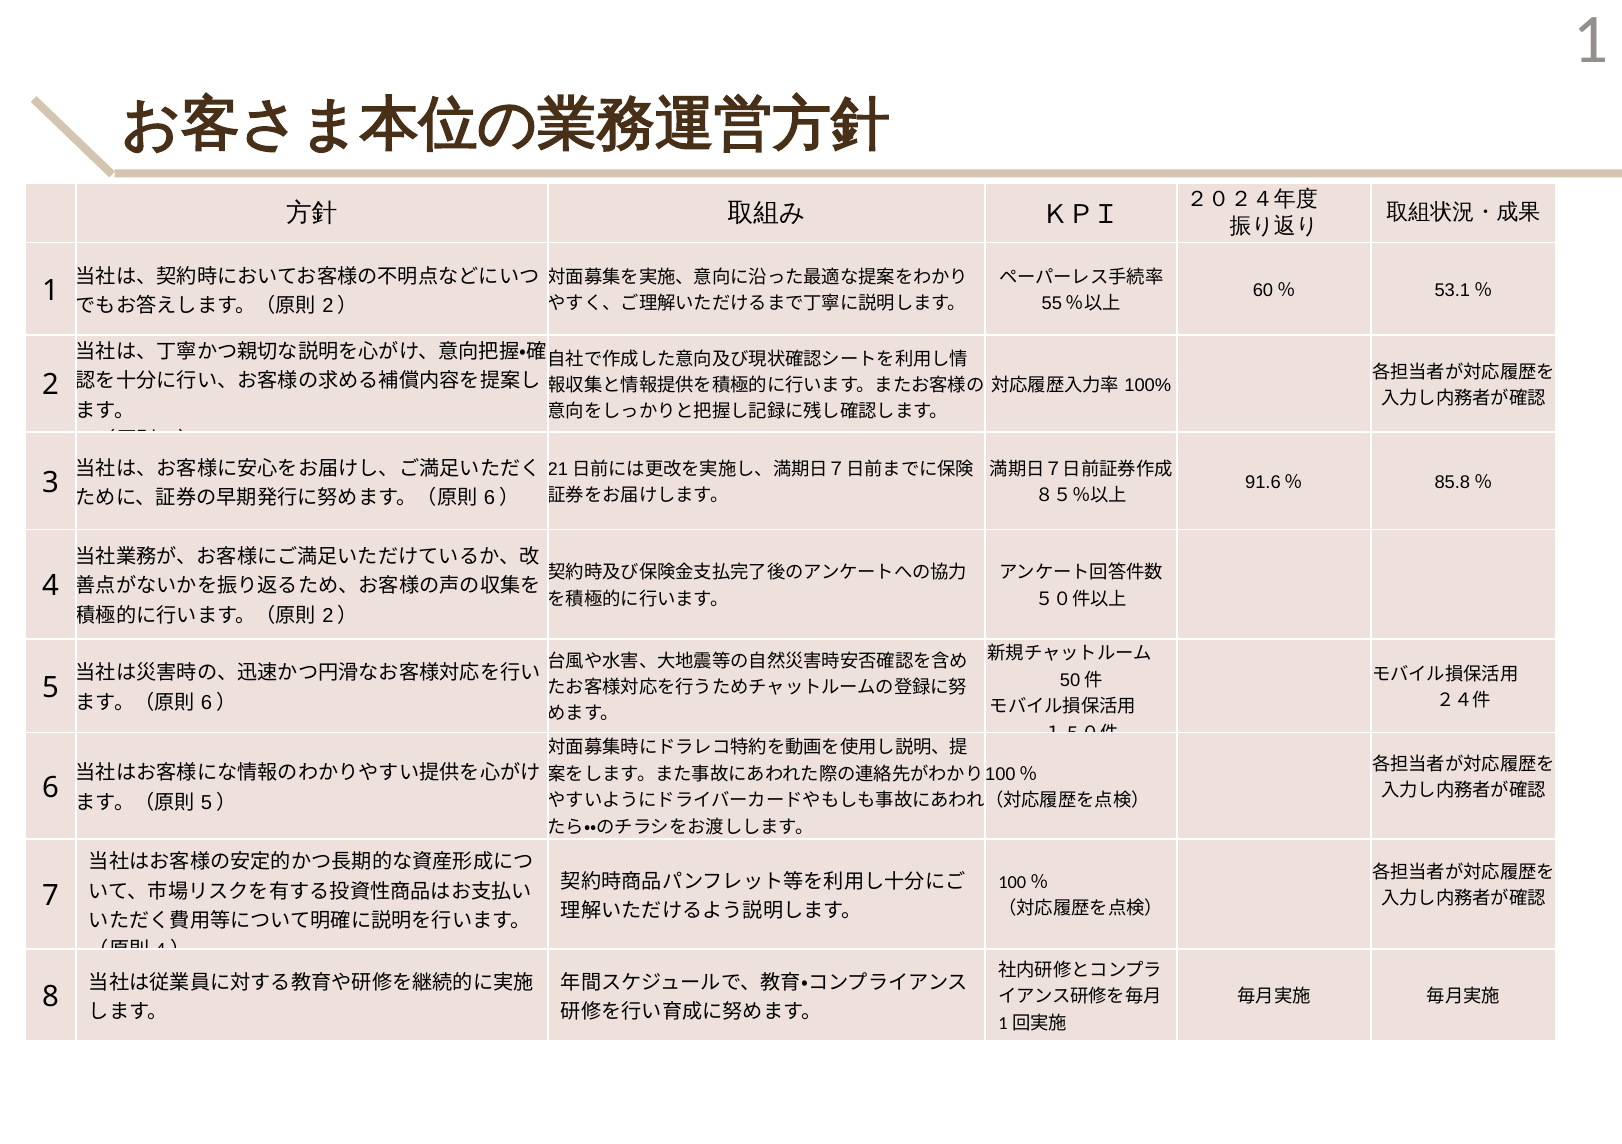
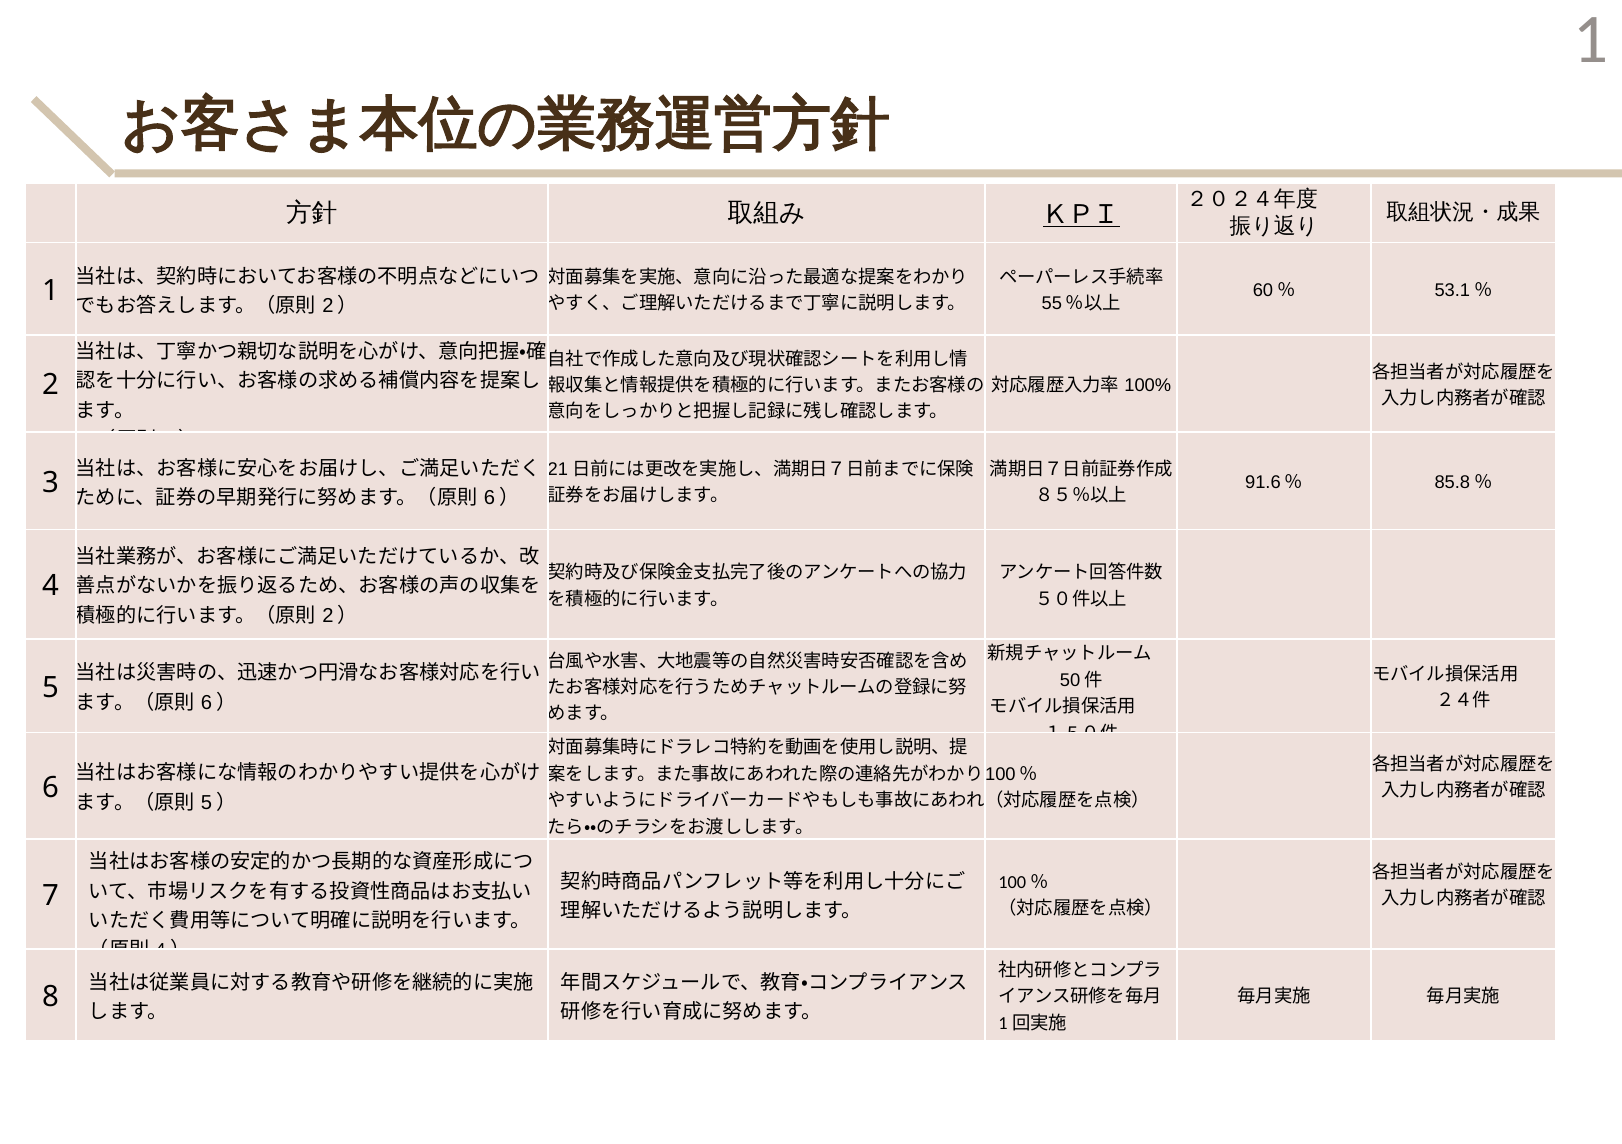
ＫＰＩ underline: none -> present
